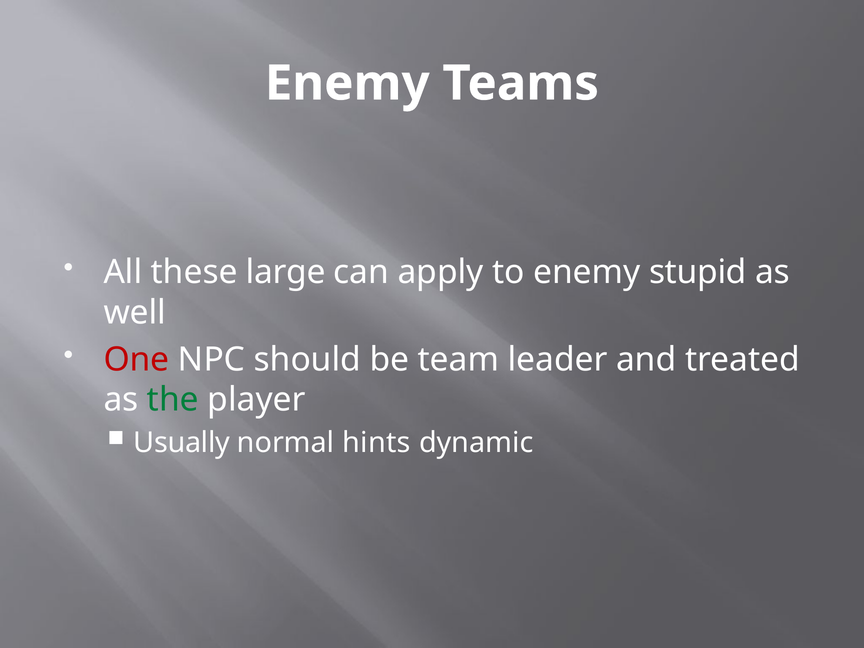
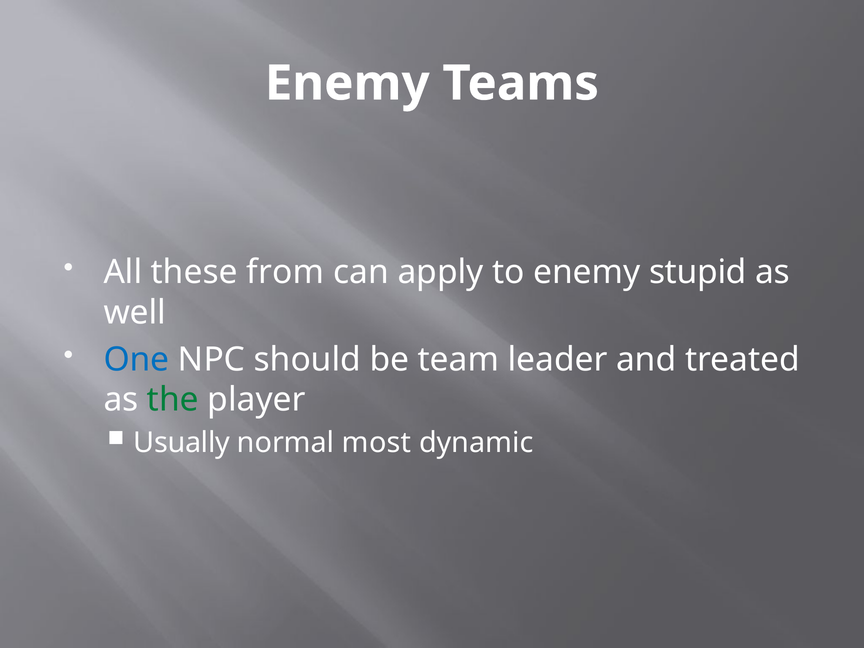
large: large -> from
One colour: red -> blue
hints: hints -> most
